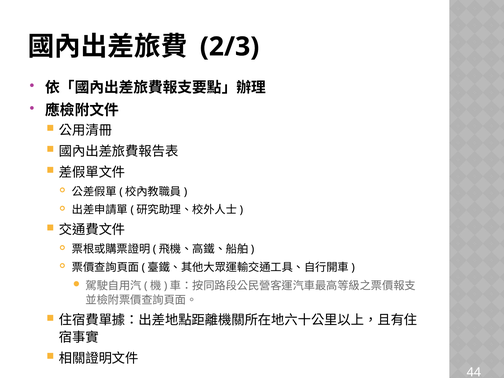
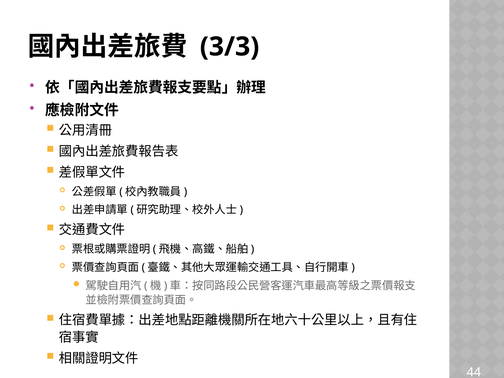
2/3: 2/3 -> 3/3
